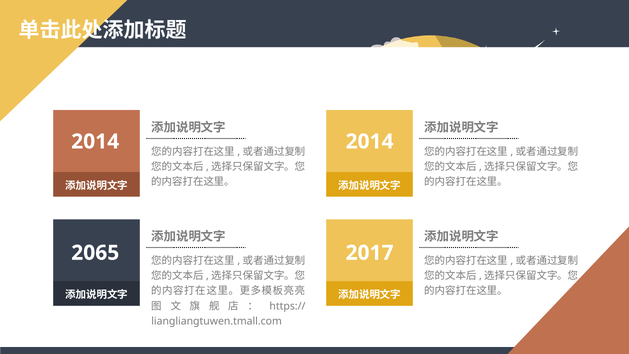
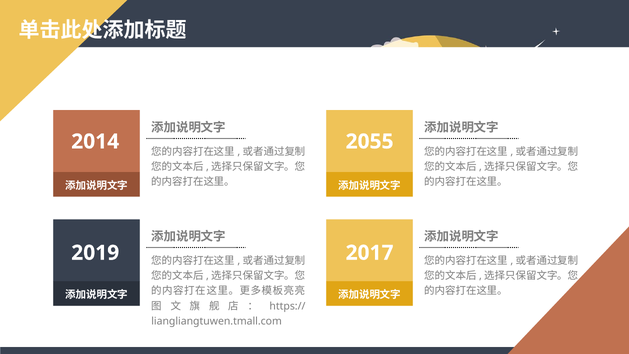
2014 2014: 2014 -> 2055
2065: 2065 -> 2019
